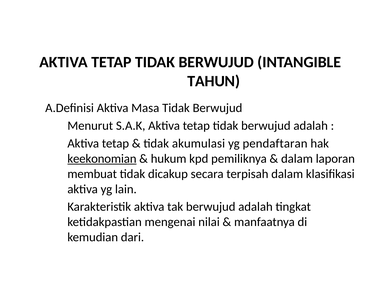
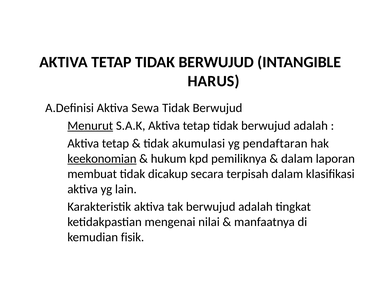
TAHUN: TAHUN -> HARUS
Masa: Masa -> Sewa
Menurut underline: none -> present
dari: dari -> fisik
